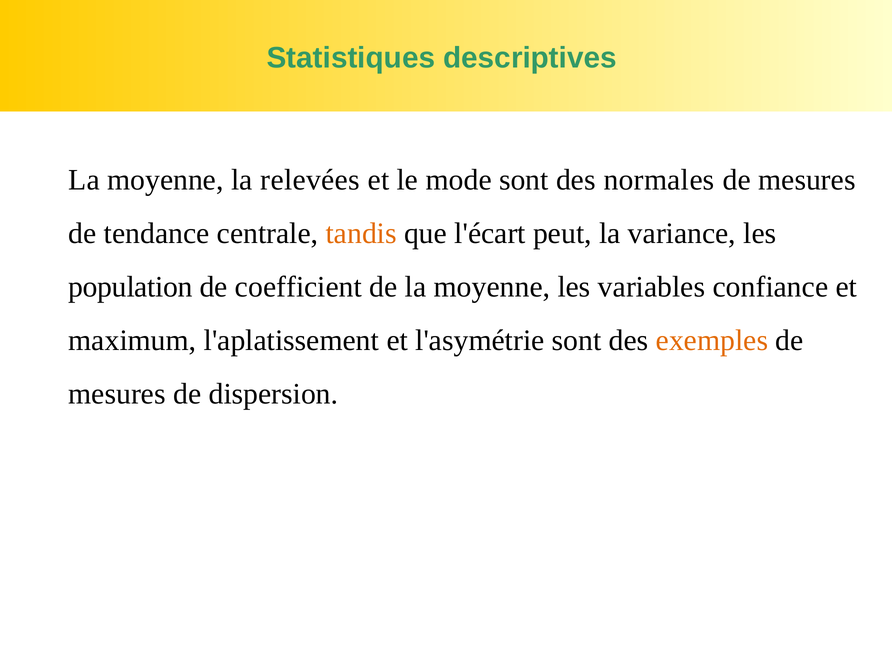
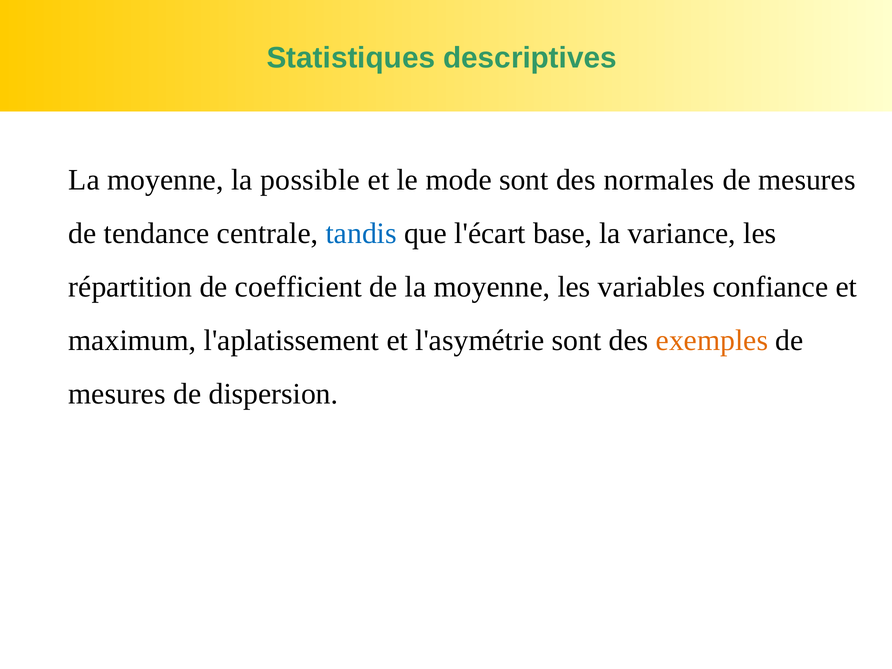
relevées: relevées -> possible
tandis colour: orange -> blue
peut: peut -> base
population: population -> répartition
